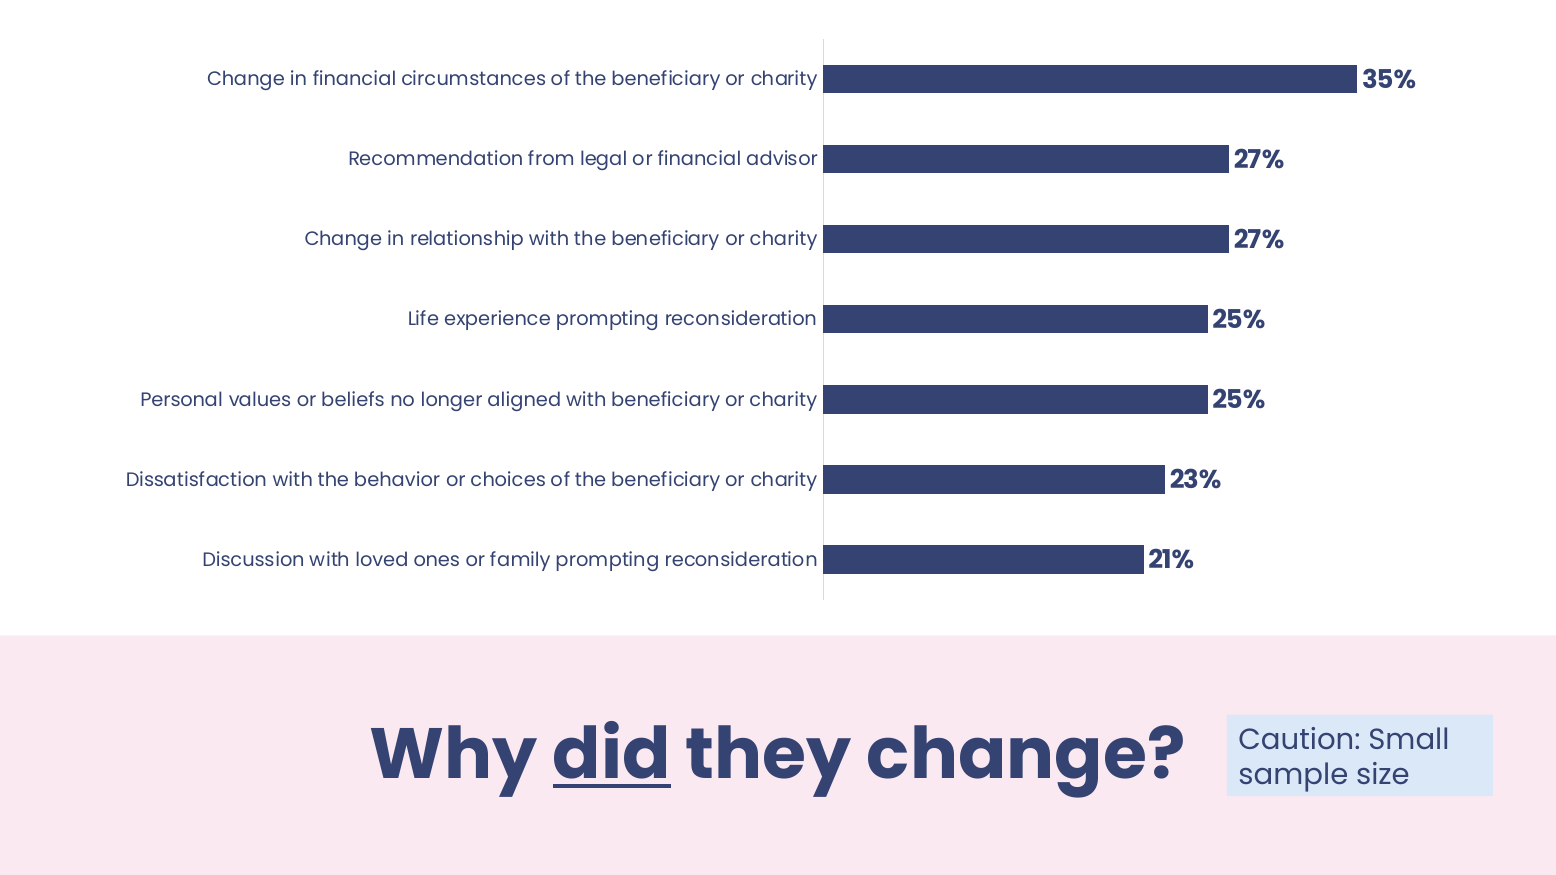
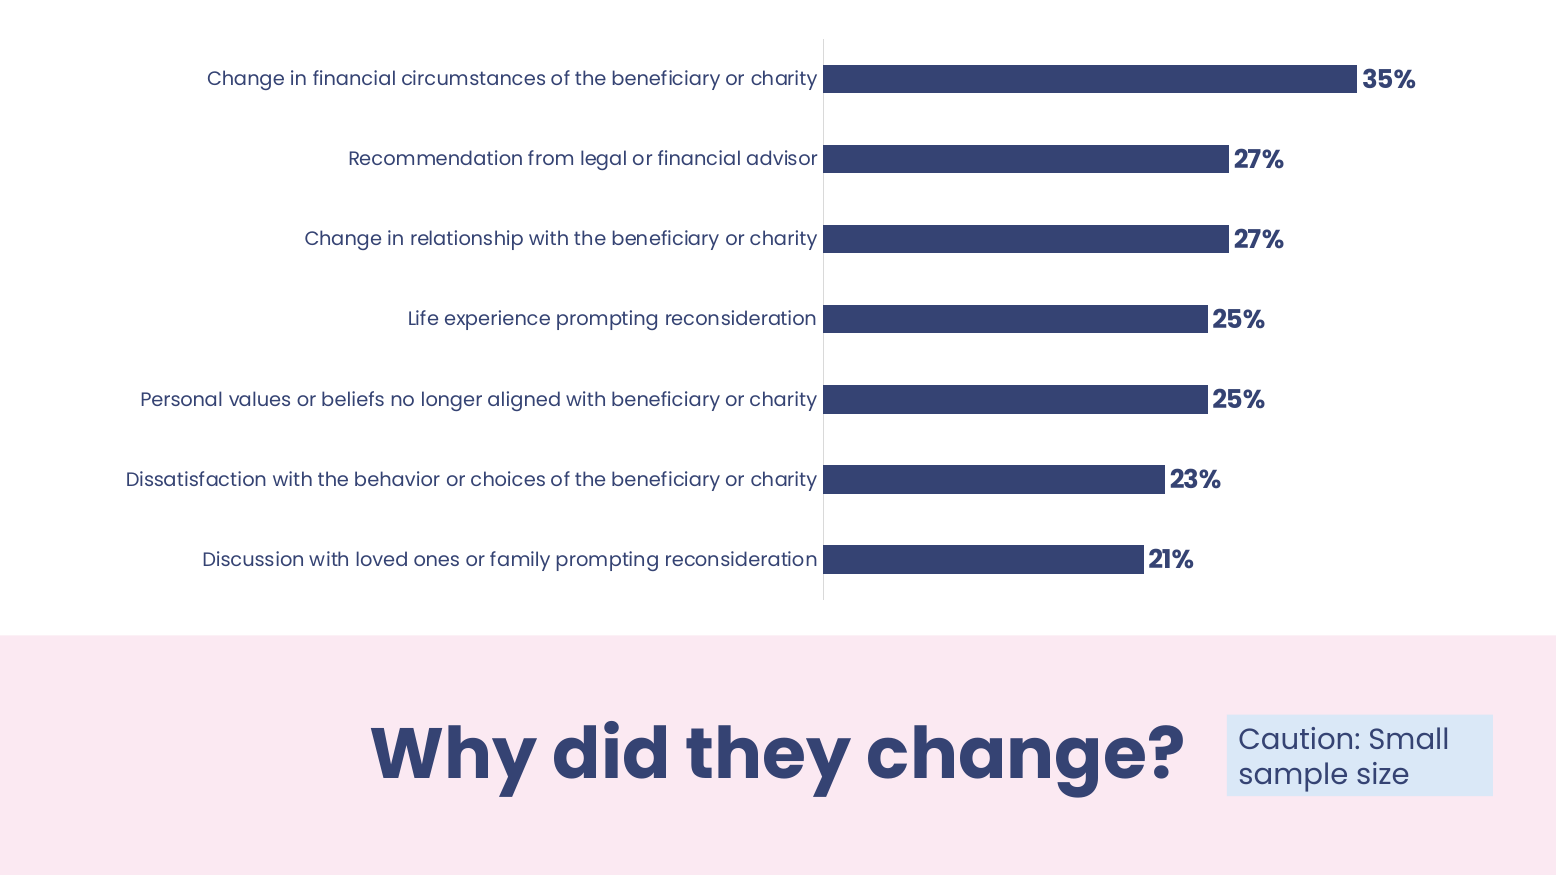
did underline: present -> none
